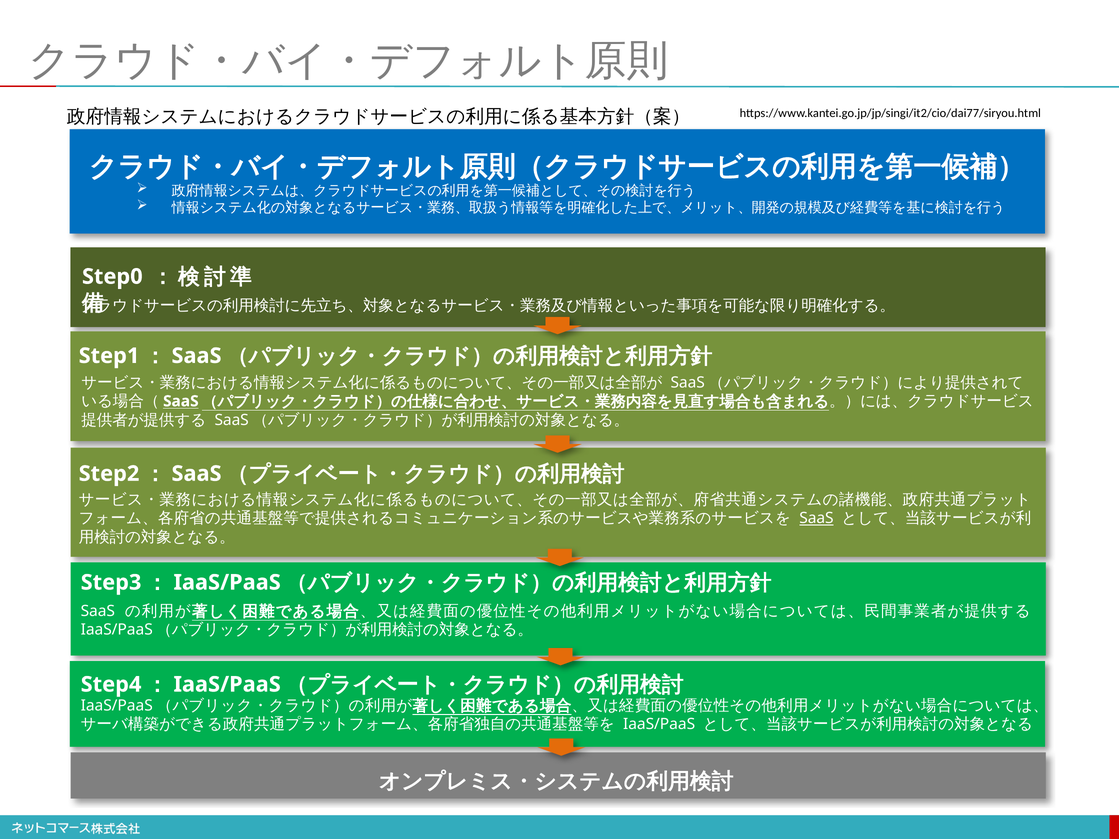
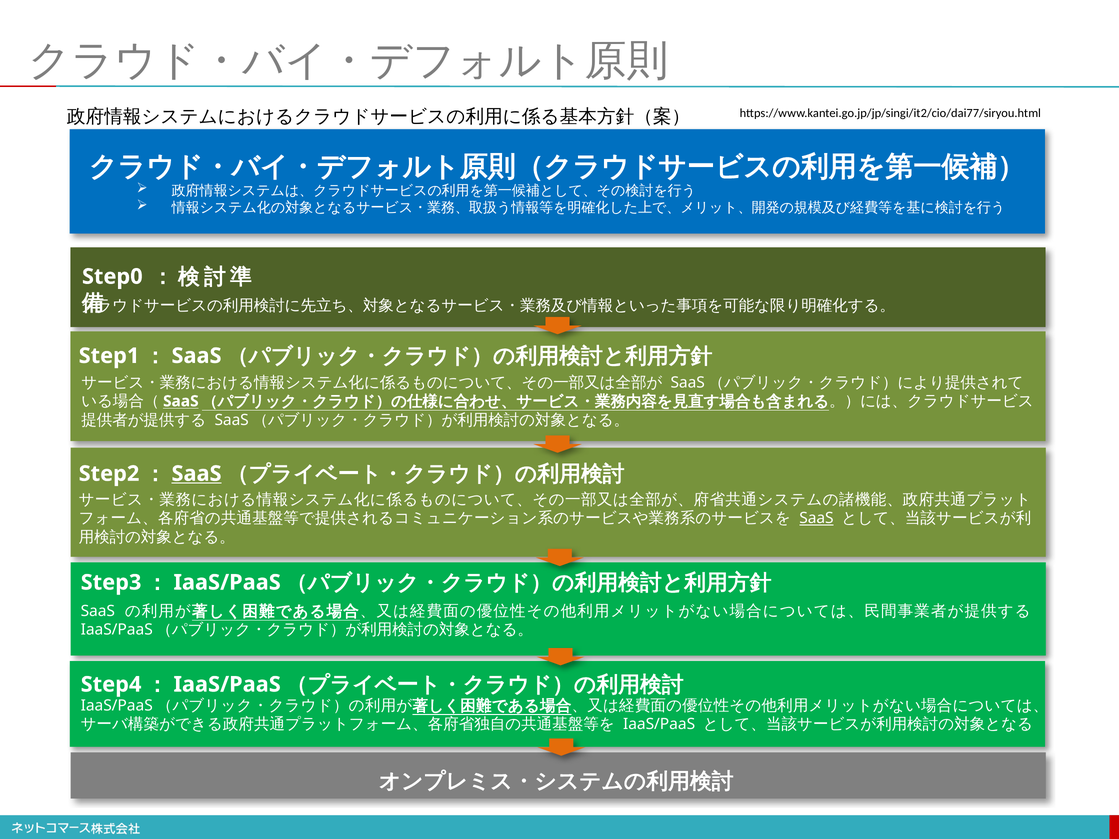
SaaS at (197, 474) underline: none -> present
